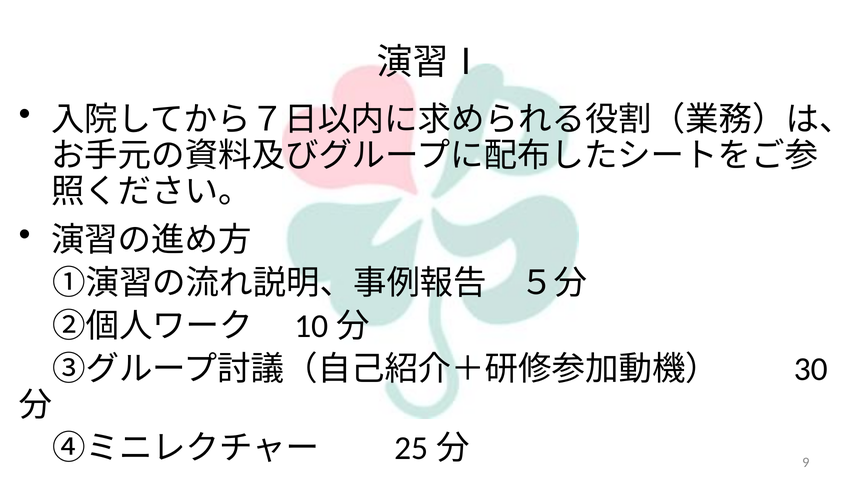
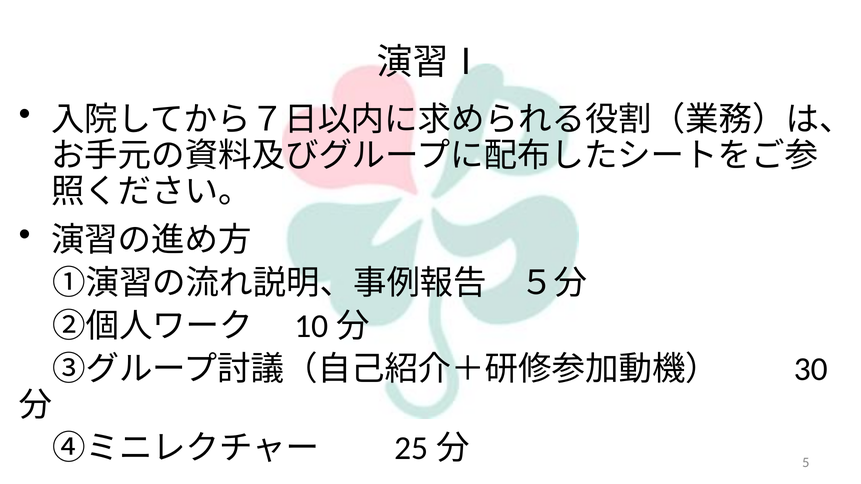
9: 9 -> 5
